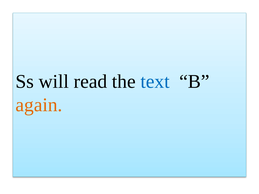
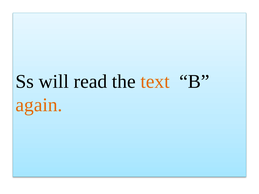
text colour: blue -> orange
